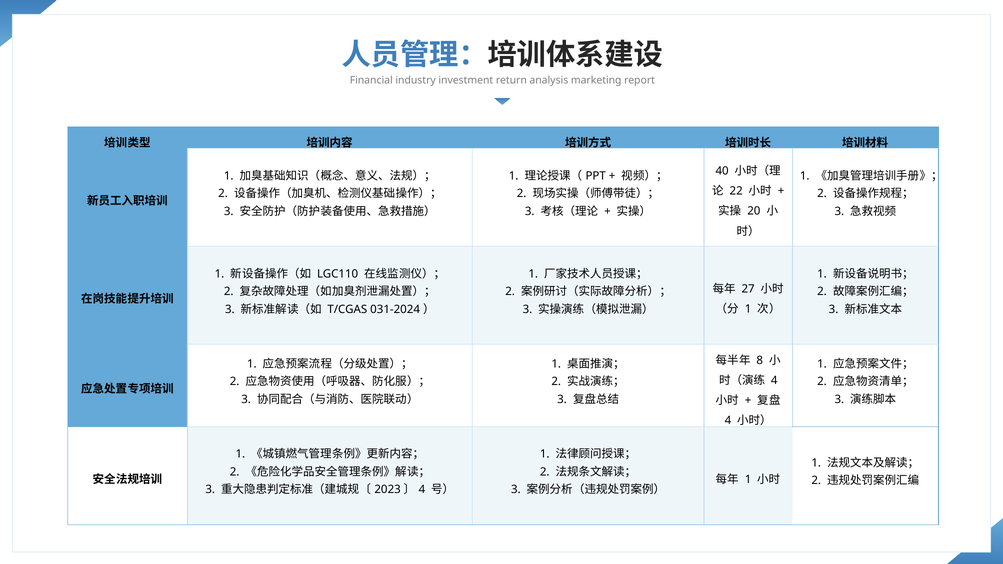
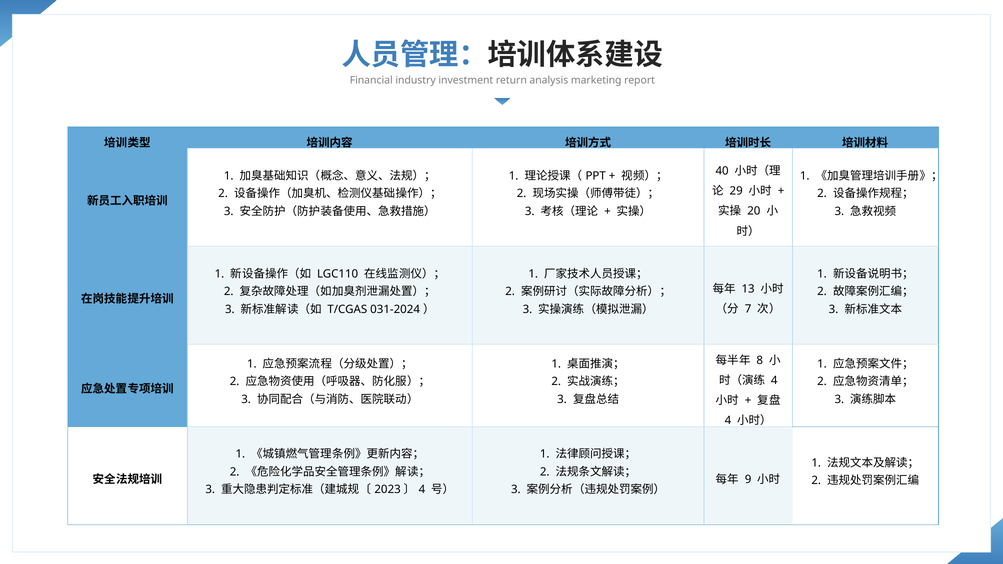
22: 22 -> 29
27: 27 -> 13
1 at (748, 309): 1 -> 7
1 at (748, 479): 1 -> 9
